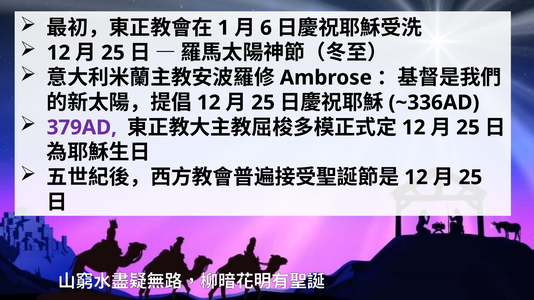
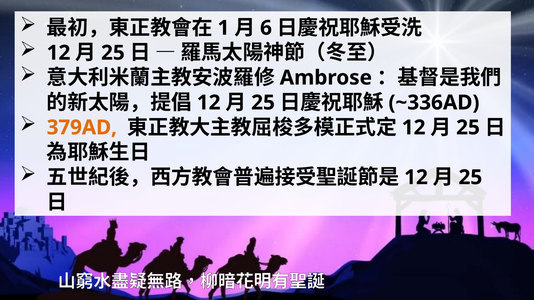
379AD colour: purple -> orange
